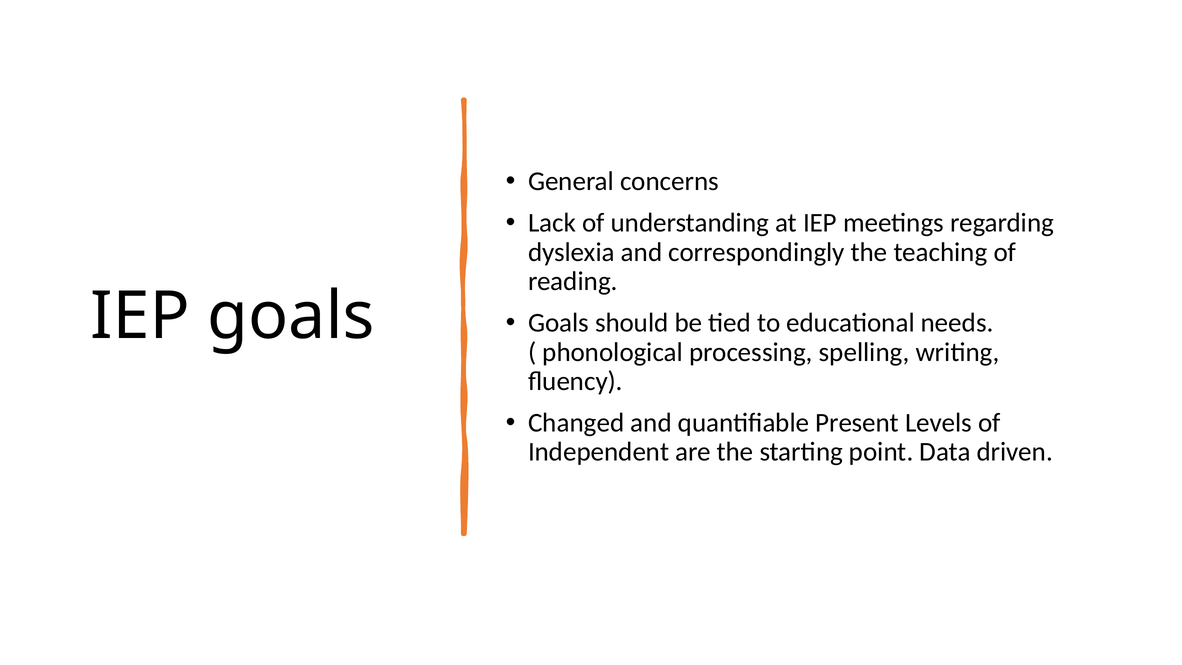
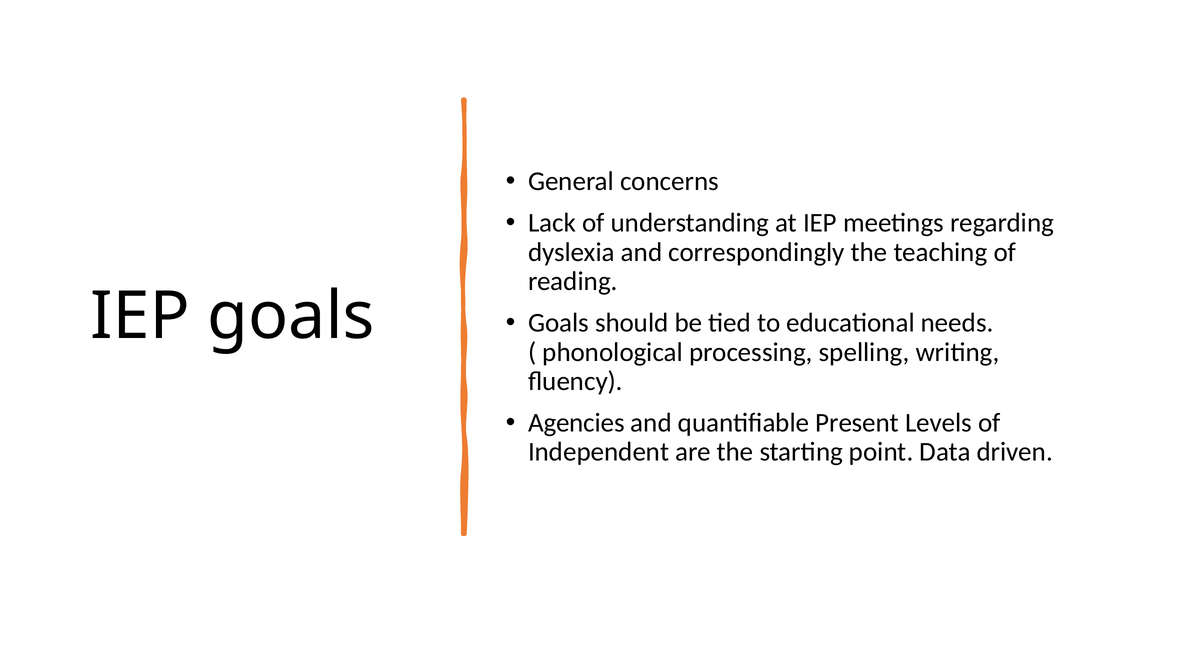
Changed: Changed -> Agencies
